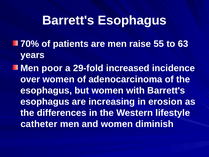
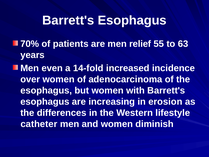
raise: raise -> relief
poor: poor -> even
29-fold: 29-fold -> 14-fold
